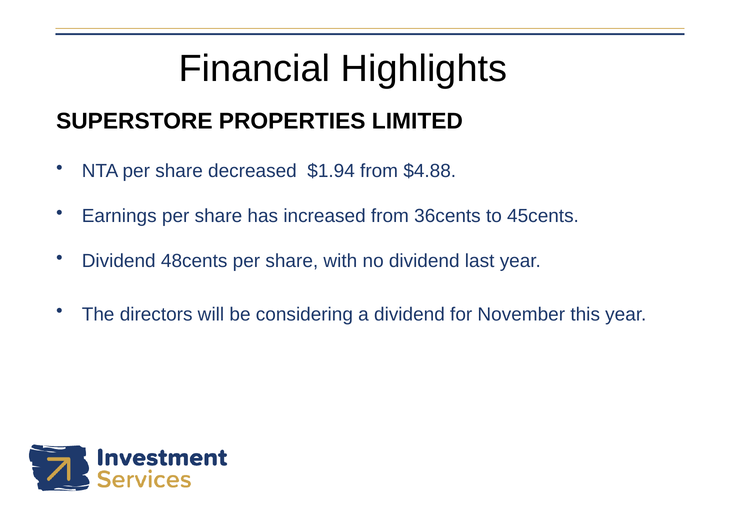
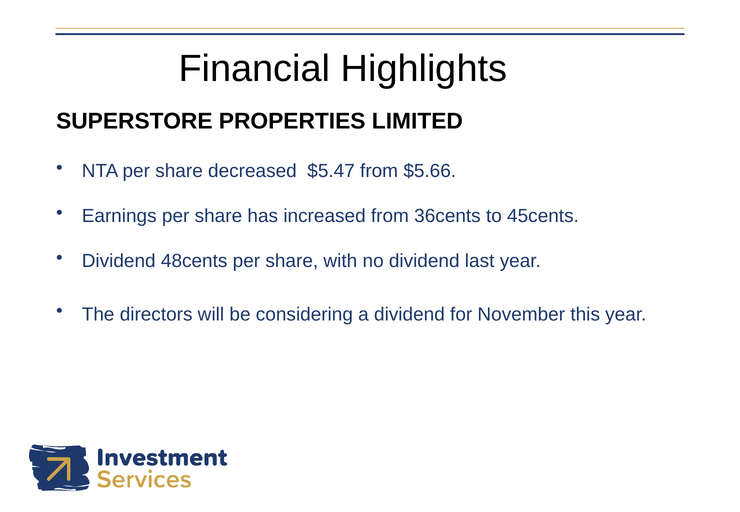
$1.94: $1.94 -> $5.47
$4.88: $4.88 -> $5.66
